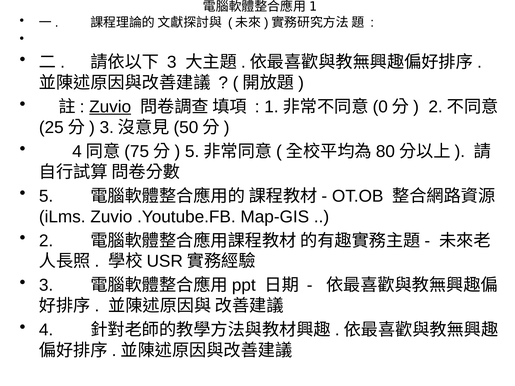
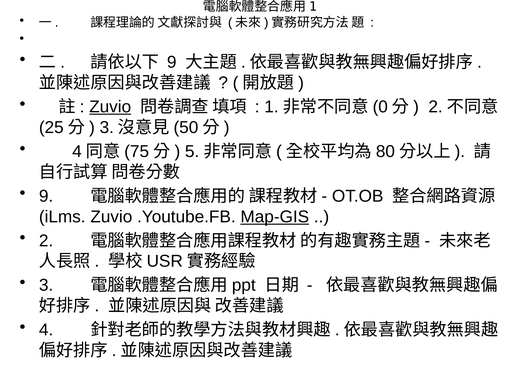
3 at (172, 62): 3 -> 9
5 at (46, 196): 5 -> 9
Map-GIS underline: none -> present
